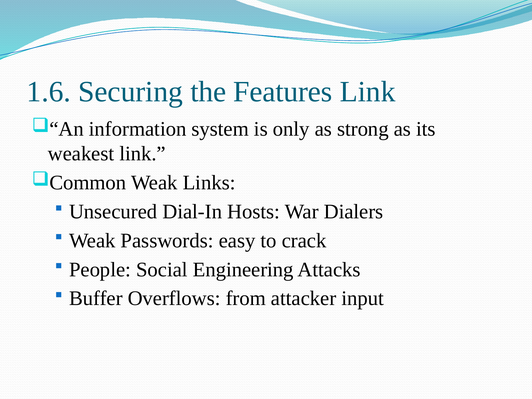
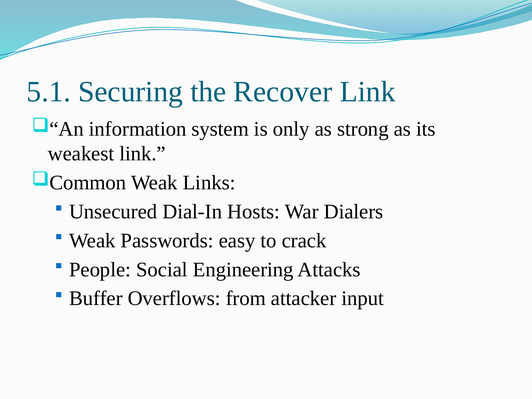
1.6: 1.6 -> 5.1
Features: Features -> Recover
